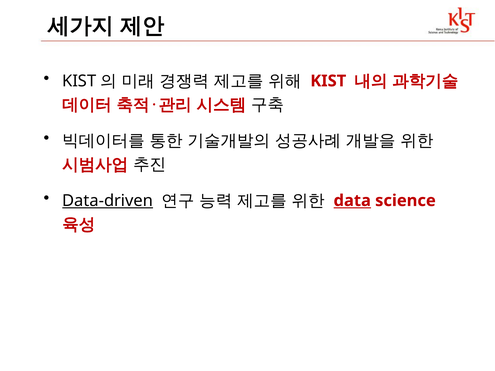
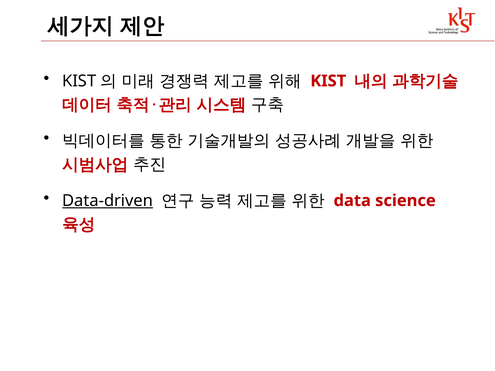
data underline: present -> none
